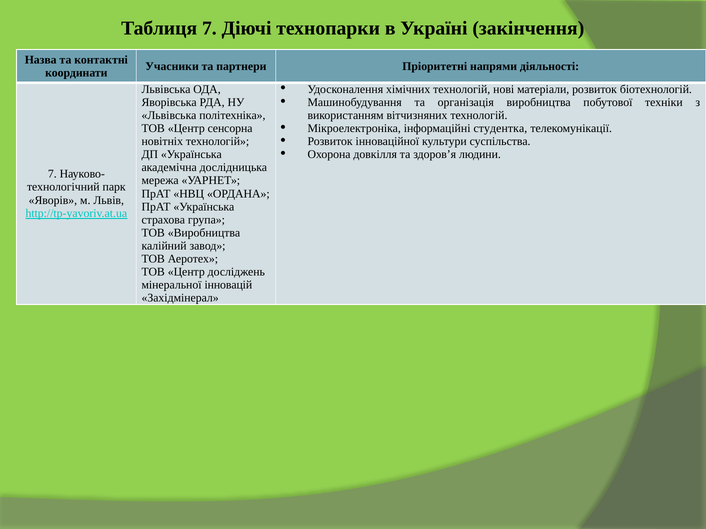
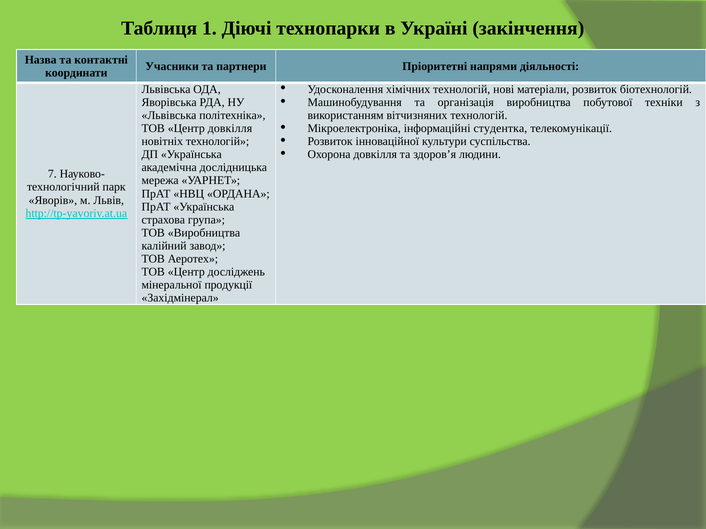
Таблиця 7: 7 -> 1
Центр сенсорна: сенсорна -> довкілля
інновацій: інновацій -> продукції
